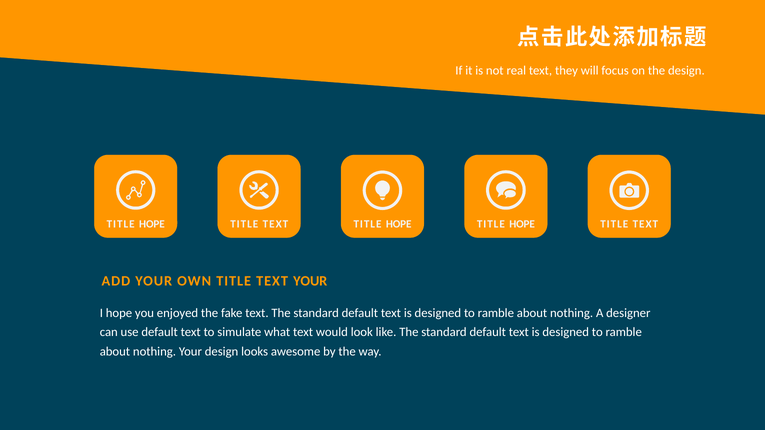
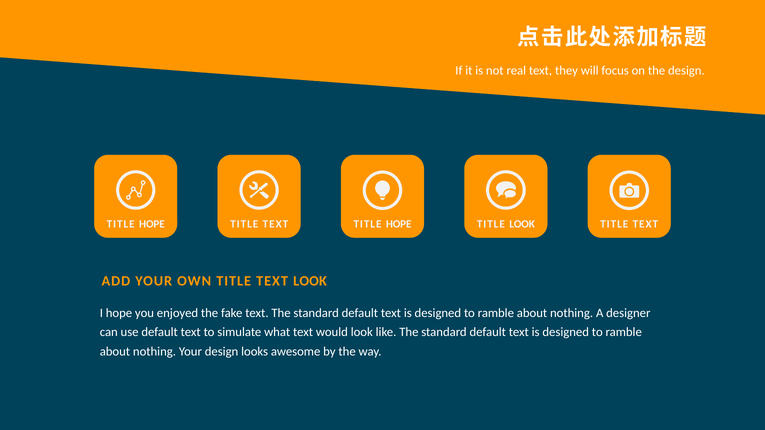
HOPE at (522, 224): HOPE -> LOOK
TEXT YOUR: YOUR -> LOOK
